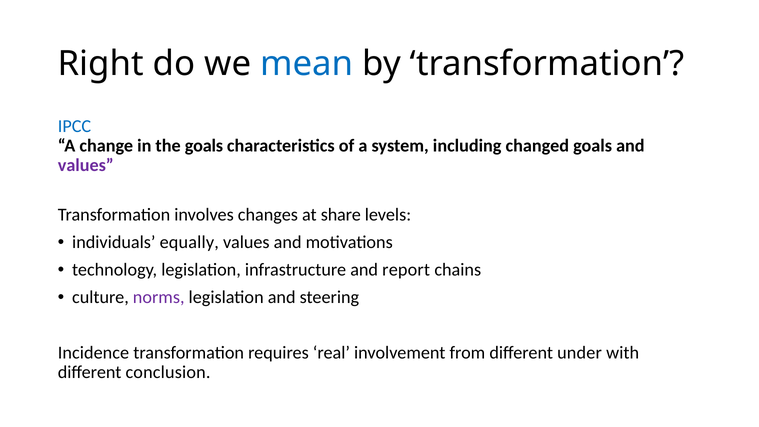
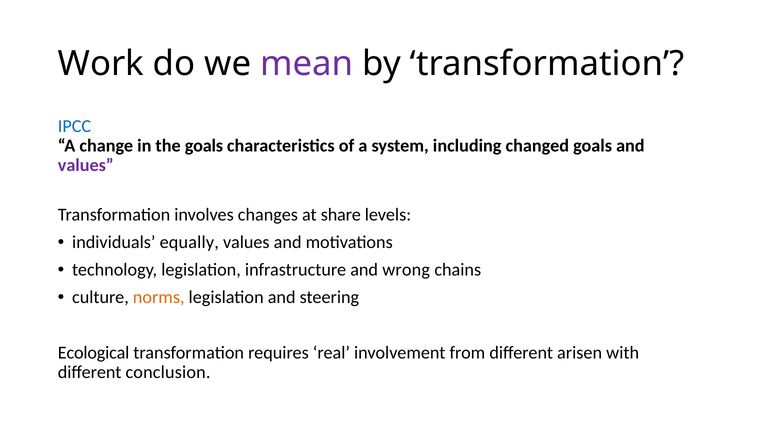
Right: Right -> Work
mean colour: blue -> purple
report: report -> wrong
norms colour: purple -> orange
Incidence: Incidence -> Ecological
under: under -> arisen
